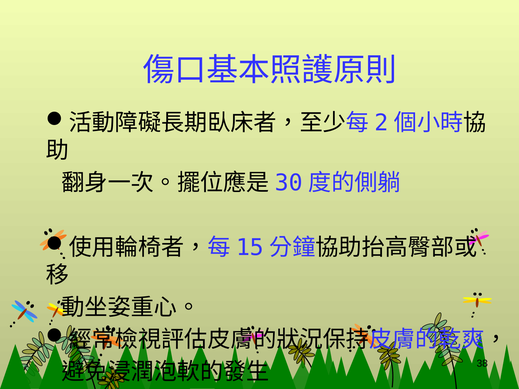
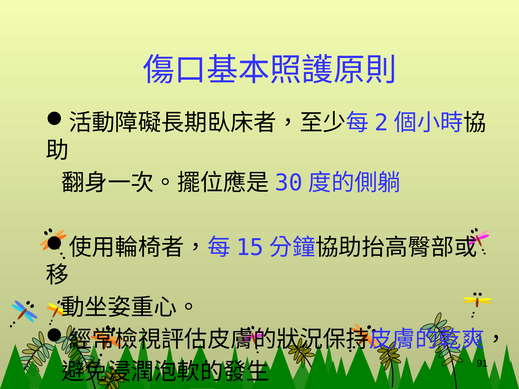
38: 38 -> 91
